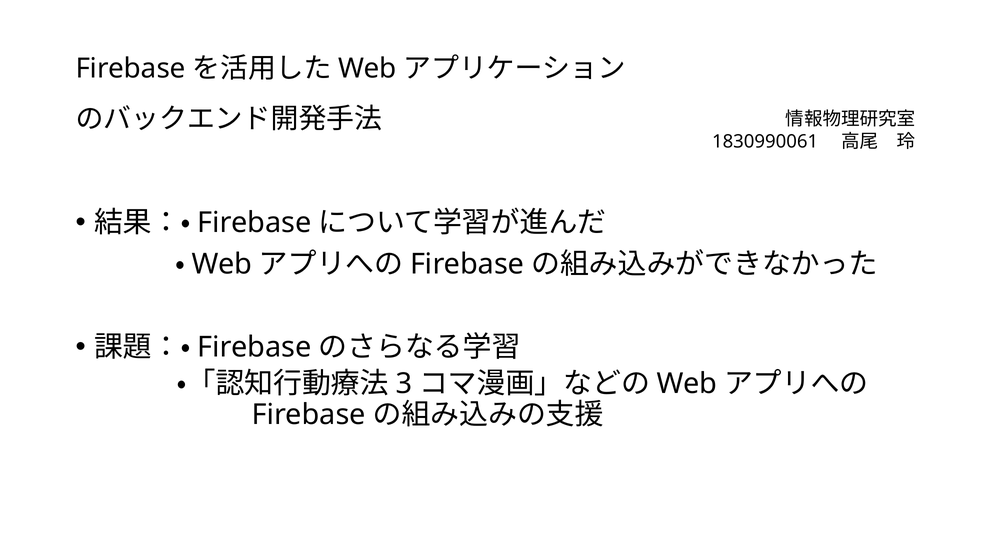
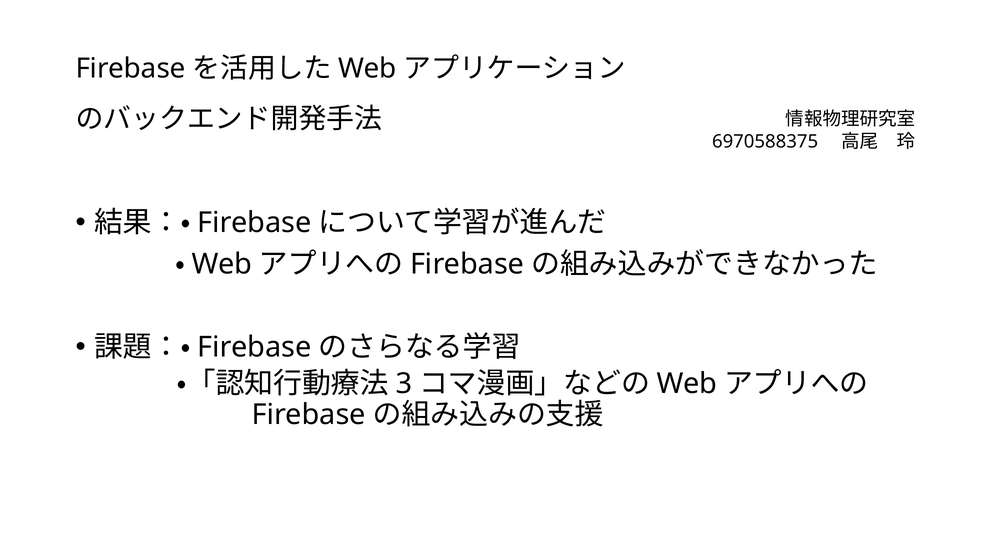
1830990061: 1830990061 -> 6970588375
